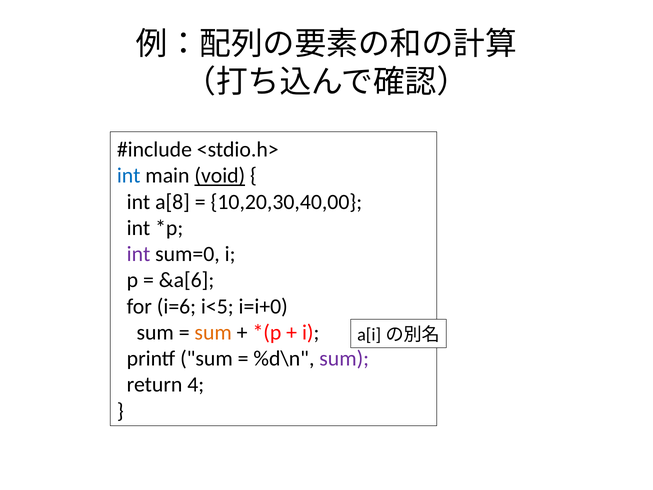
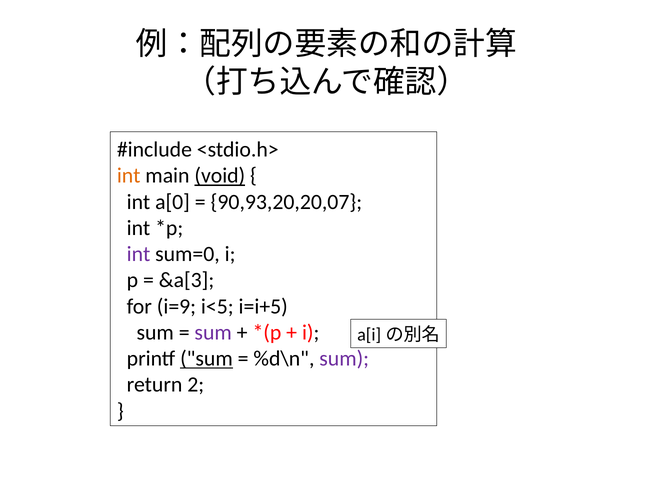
int at (129, 176) colour: blue -> orange
a[8: a[8 -> a[0
10,20,30,40,00: 10,20,30,40,00 -> 90,93,20,20,07
&a[6: &a[6 -> &a[3
i=6: i=6 -> i=9
i=i+0: i=i+0 -> i=i+5
sum at (213, 332) colour: orange -> purple
sum at (206, 358) underline: none -> present
4: 4 -> 2
